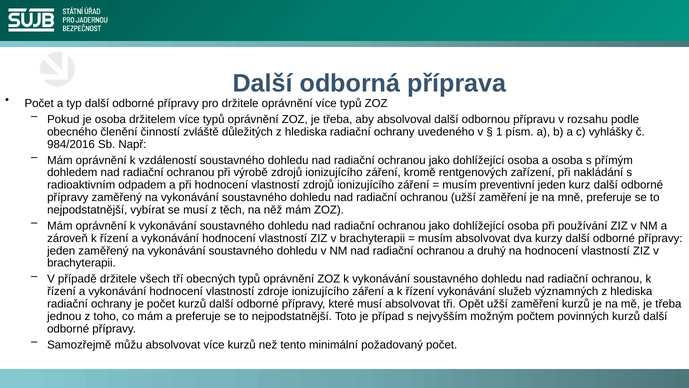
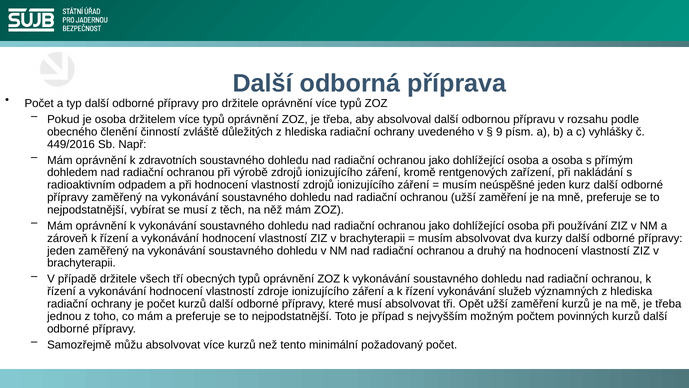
1: 1 -> 9
984/2016: 984/2016 -> 449/2016
vzdáleností: vzdáleností -> zdravotních
preventivní: preventivní -> neúspěšné
